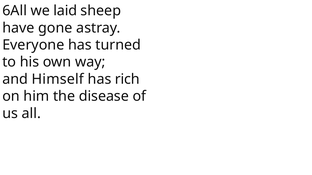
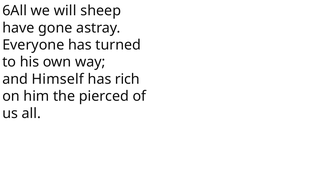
laid: laid -> will
disease: disease -> pierced
